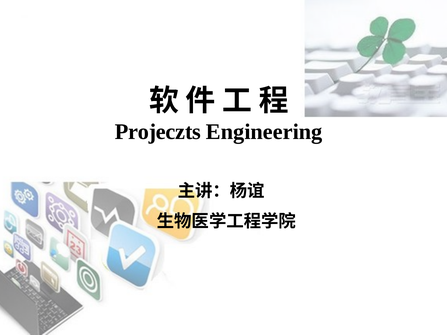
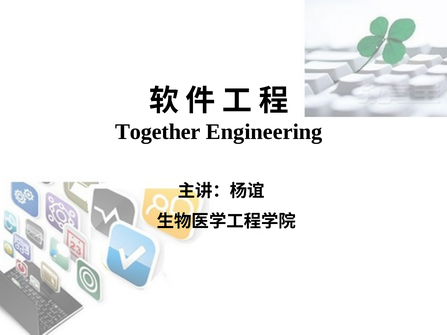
Projeczts: Projeczts -> Together
